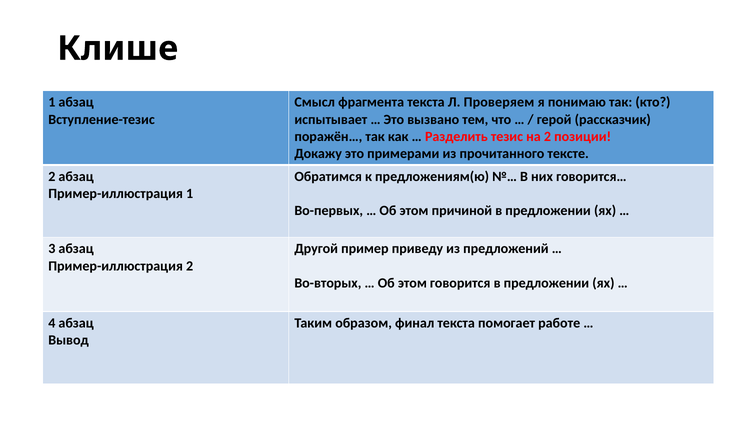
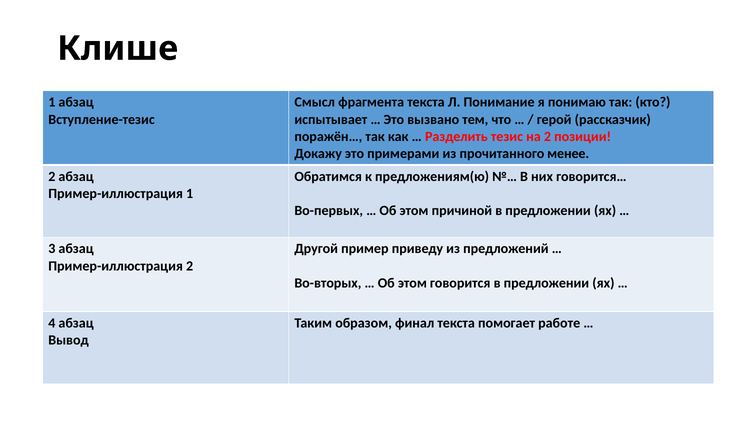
Проверяем: Проверяем -> Понимание
тексте: тексте -> менее
